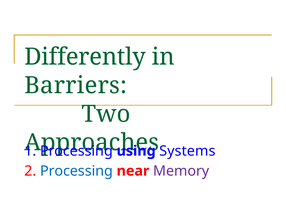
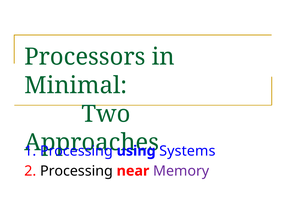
Differently: Differently -> Processors
Barriers: Barriers -> Minimal
Processing at (76, 171) colour: blue -> black
